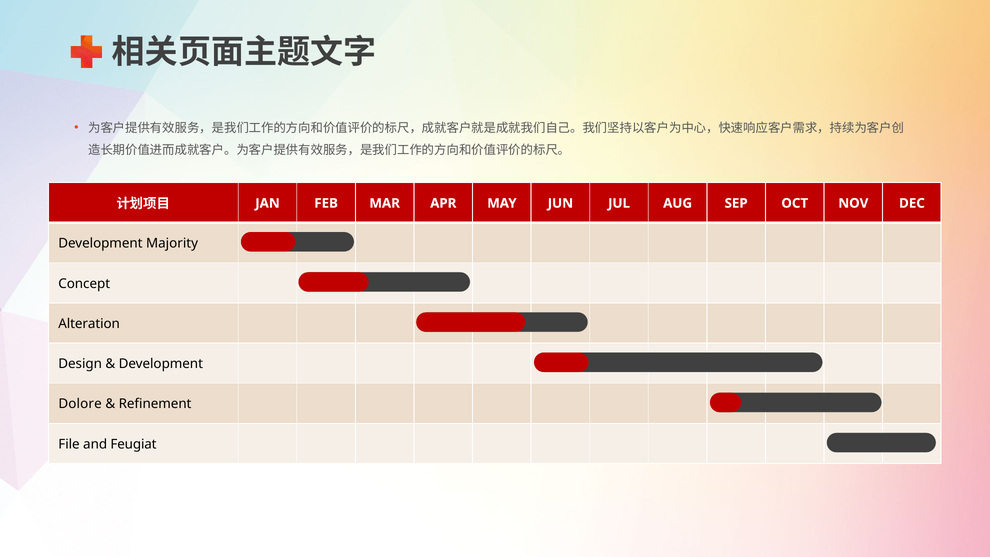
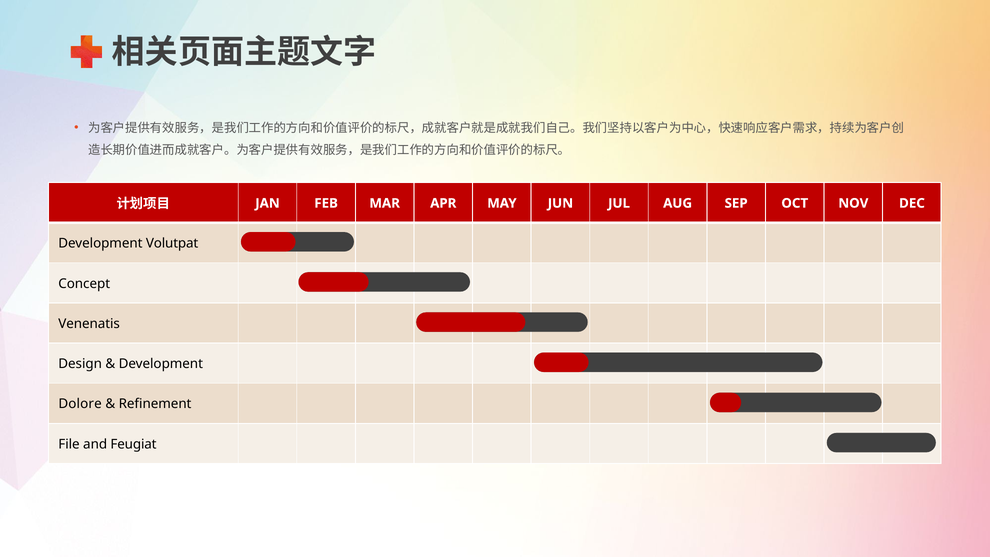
Majority: Majority -> Volutpat
Alteration: Alteration -> Venenatis
